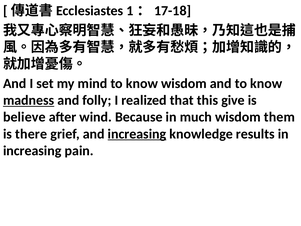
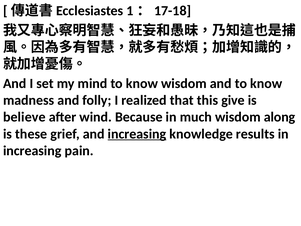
madness underline: present -> none
them: them -> along
there: there -> these
